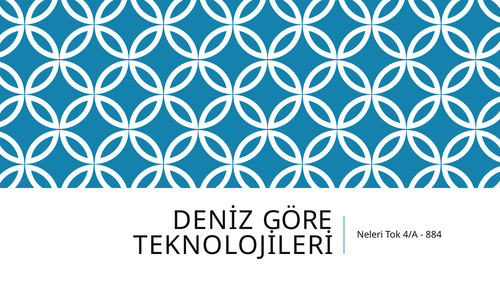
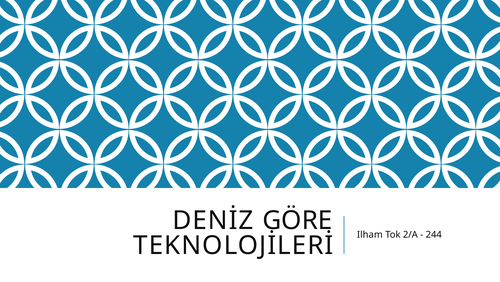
Neleri: Neleri -> Ilham
4/A: 4/A -> 2/A
884: 884 -> 244
